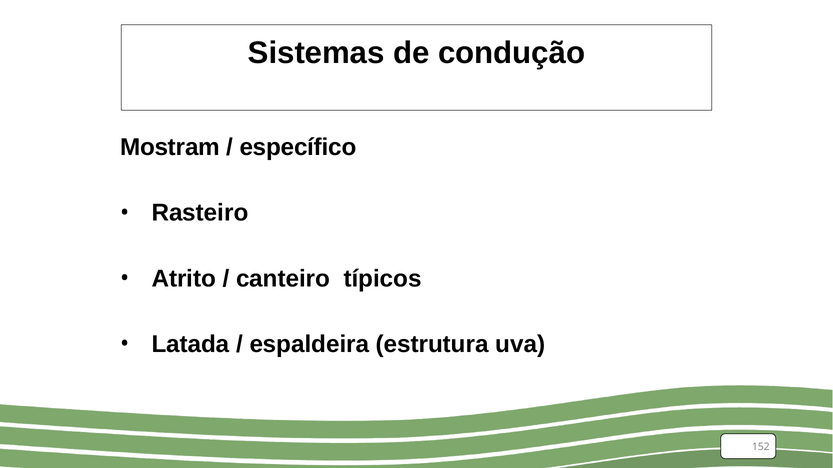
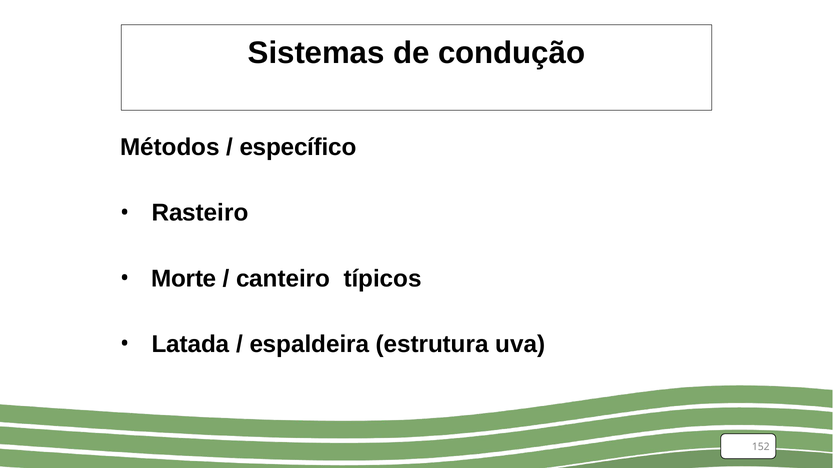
Mostram: Mostram -> Métodos
Atrito: Atrito -> Morte
